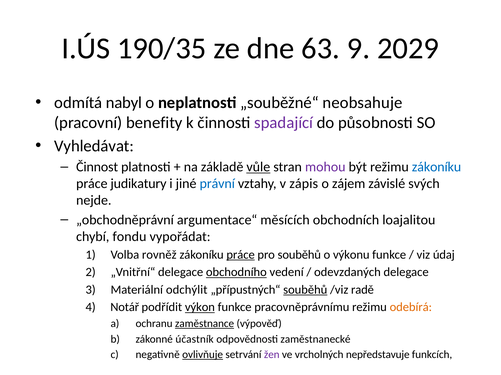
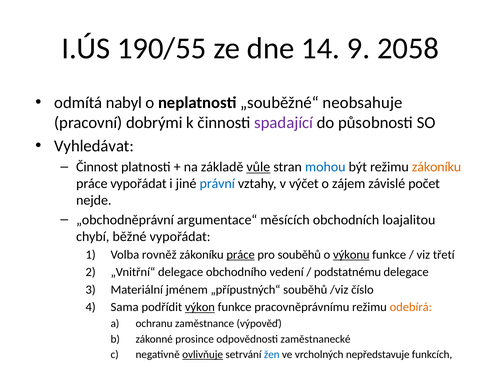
190/35: 190/35 -> 190/55
63: 63 -> 14
2029: 2029 -> 2058
benefity: benefity -> dobrými
mohou colour: purple -> blue
zákoníku at (437, 167) colour: blue -> orange
práce judikatury: judikatury -> vypořádat
zápis: zápis -> výčet
svých: svých -> počet
fondu: fondu -> běžné
výkonu underline: none -> present
údaj: údaj -> třetí
obchodního underline: present -> none
odevzdaných: odevzdaných -> podstatnému
odchýlit: odchýlit -> jménem
souběhů at (305, 290) underline: present -> none
radě: radě -> číslo
Notář: Notář -> Sama
zaměstnance underline: present -> none
účastník: účastník -> prosince
žen colour: purple -> blue
